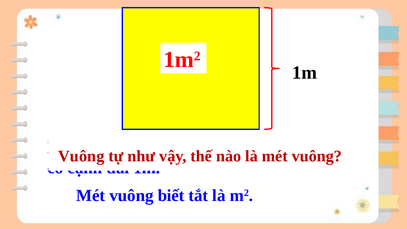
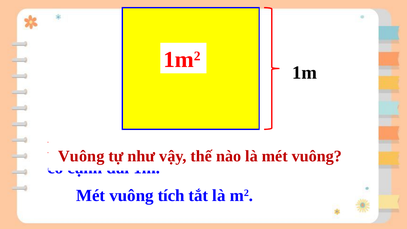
vuông biết: biết -> tích
